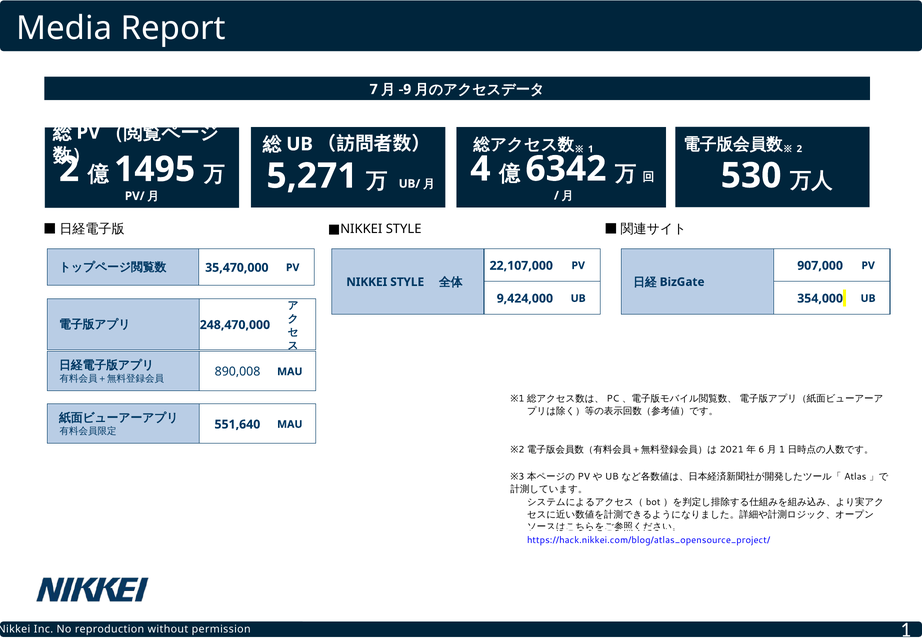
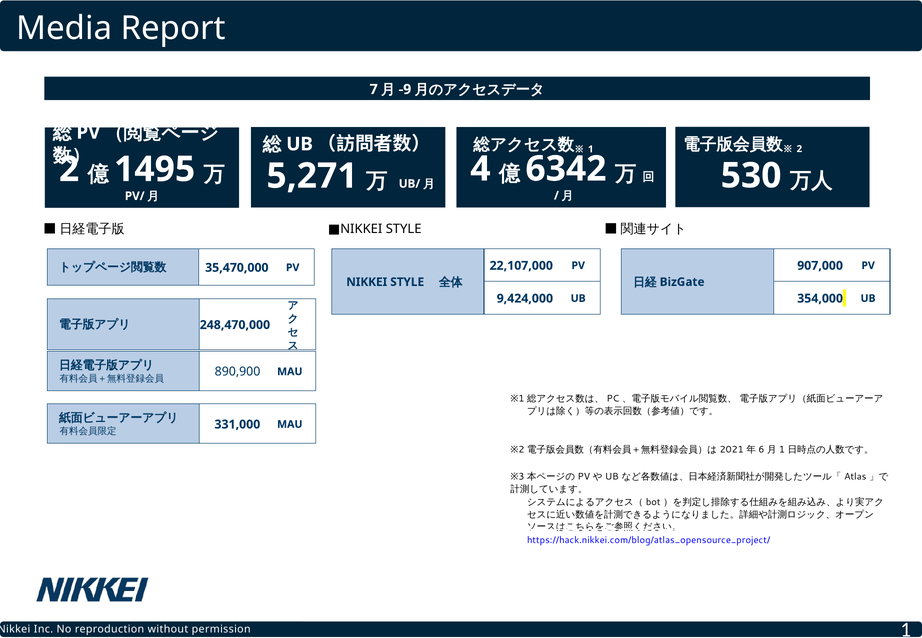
890,008: 890,008 -> 890,900
551,640: 551,640 -> 331,000
